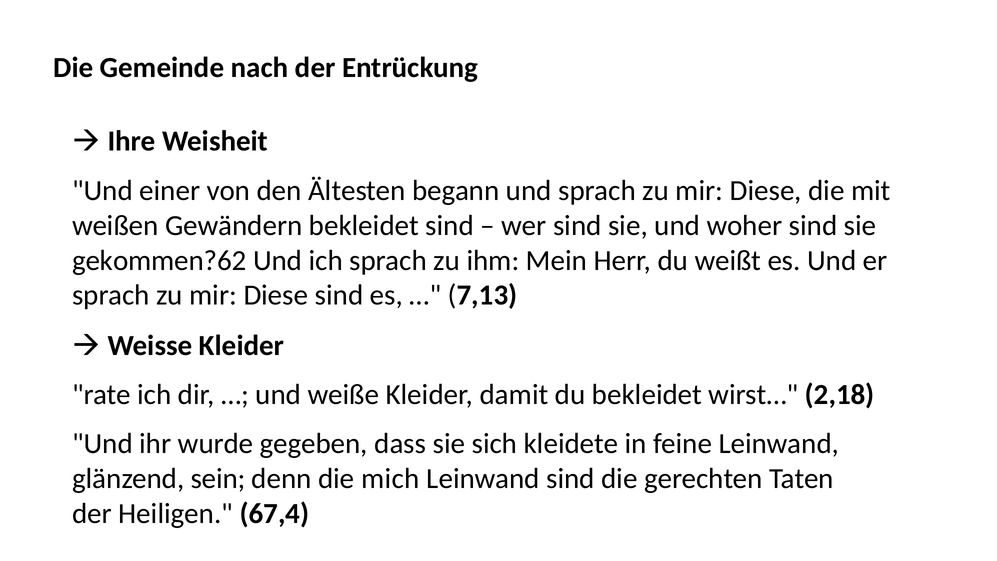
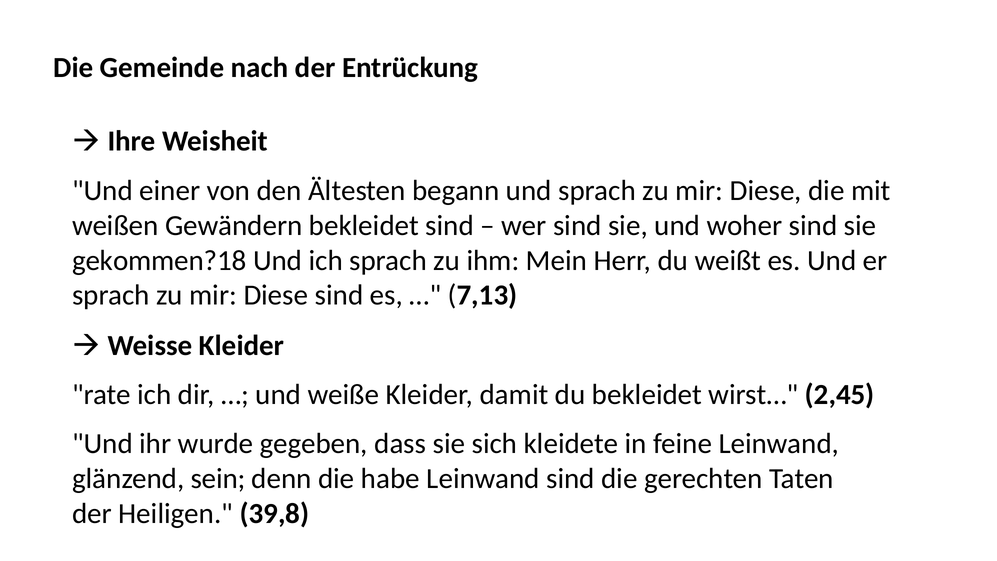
gekommen?62: gekommen?62 -> gekommen?18
2,18: 2,18 -> 2,45
mich: mich -> habe
67,4: 67,4 -> 39,8
